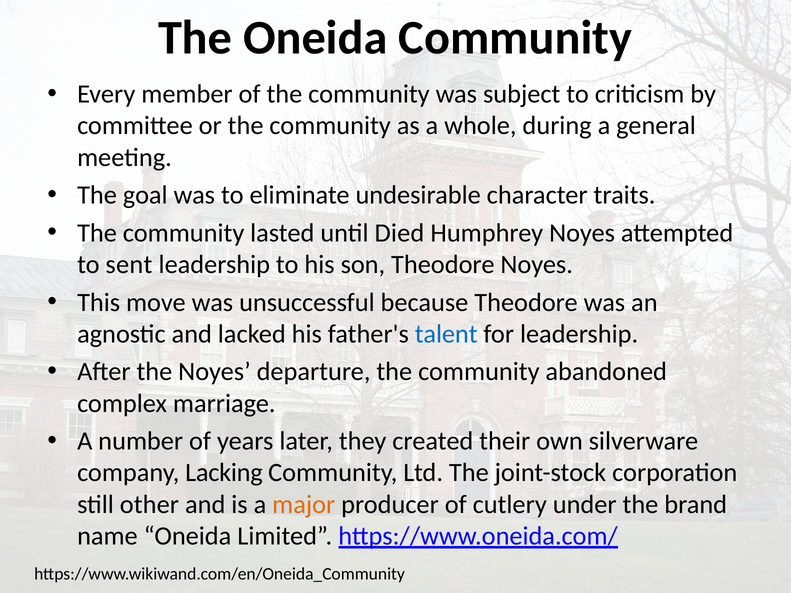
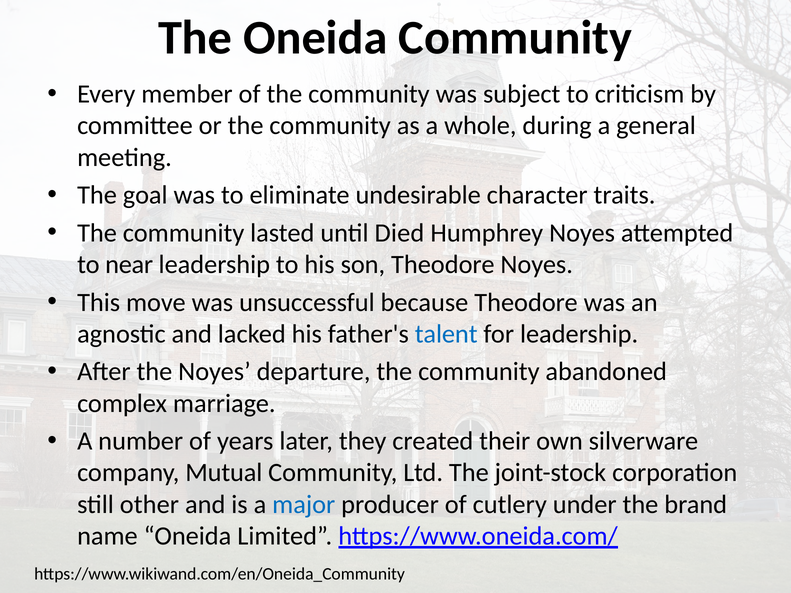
sent: sent -> near
Lacking: Lacking -> Mutual
major colour: orange -> blue
